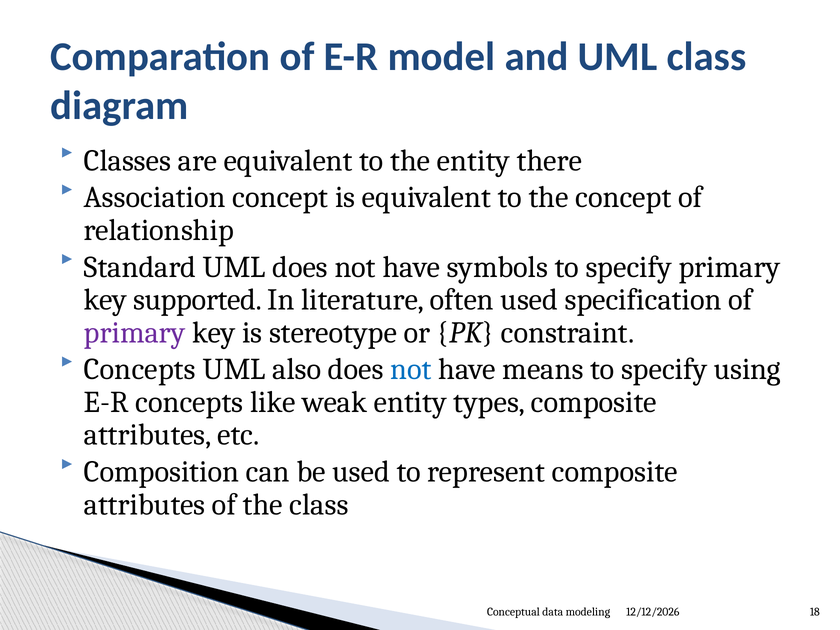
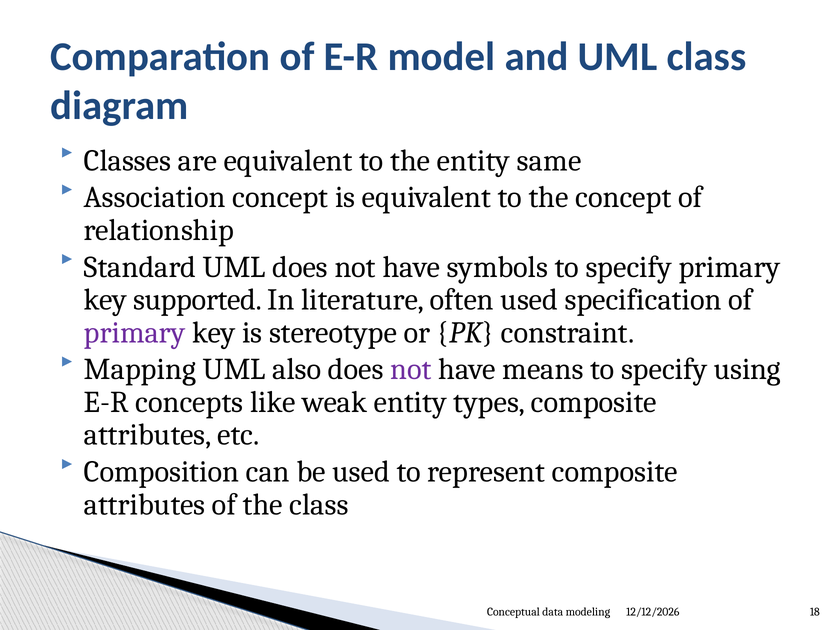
there: there -> same
Concepts at (140, 369): Concepts -> Mapping
not at (411, 369) colour: blue -> purple
